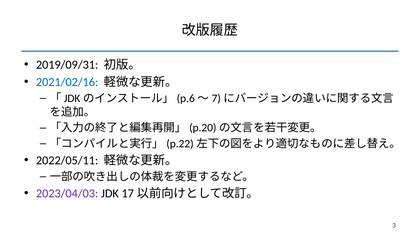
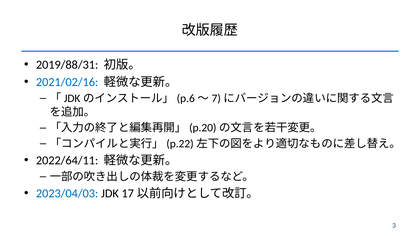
2019/09/31: 2019/09/31 -> 2019/88/31
2022/05/11: 2022/05/11 -> 2022/64/11
2023/04/03 colour: purple -> blue
